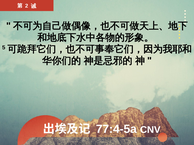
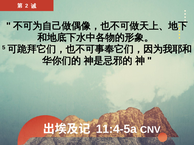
77:4-5a: 77:4-5a -> 11:4-5a
